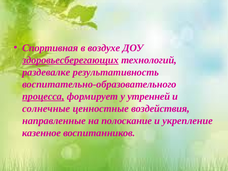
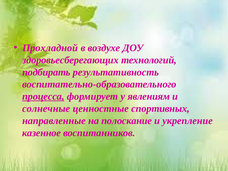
Спортивная: Спортивная -> Прохладной
здоровьесберегающих underline: present -> none
раздевалке: раздевалке -> подбирать
утренней: утренней -> явлениям
воздействия: воздействия -> спортивных
